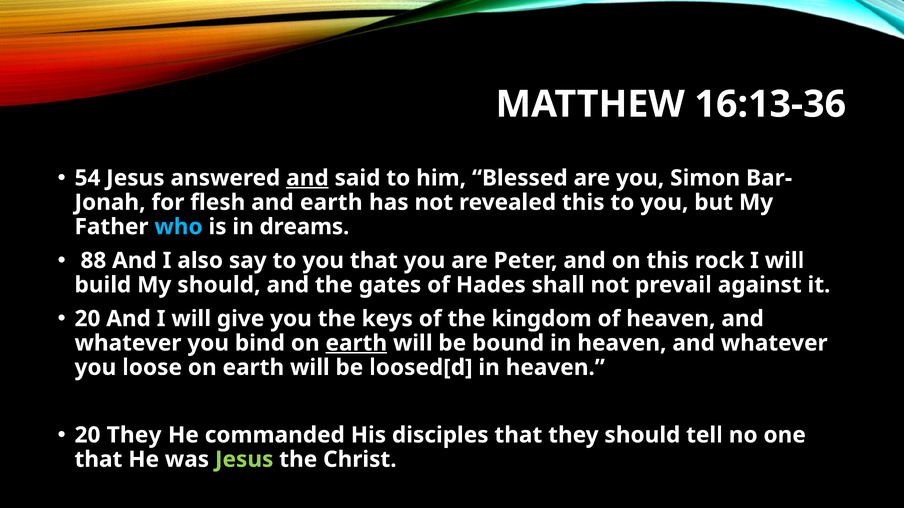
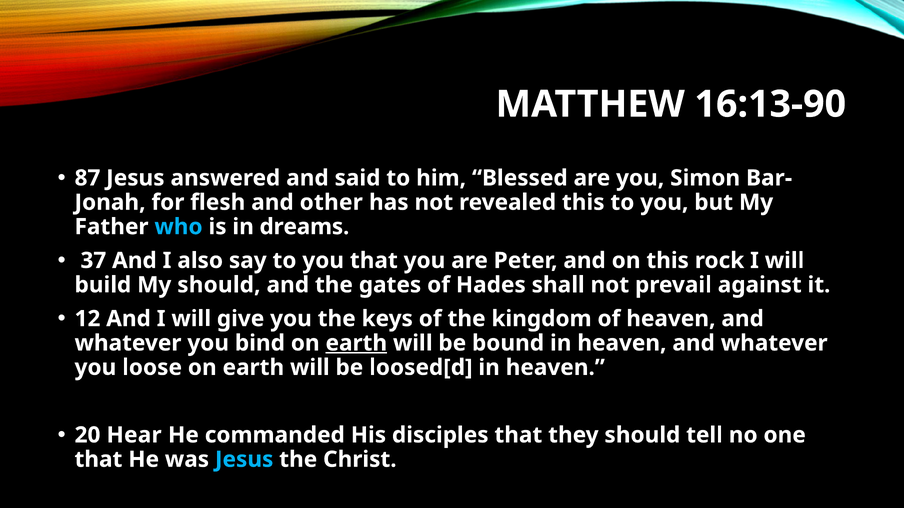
16:13-36: 16:13-36 -> 16:13-90
54: 54 -> 87
and at (307, 178) underline: present -> none
and earth: earth -> other
88: 88 -> 37
20 at (87, 319): 20 -> 12
20 They: They -> Hear
Jesus at (244, 460) colour: light green -> light blue
